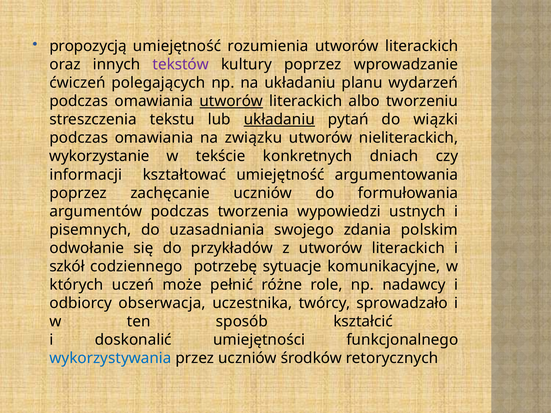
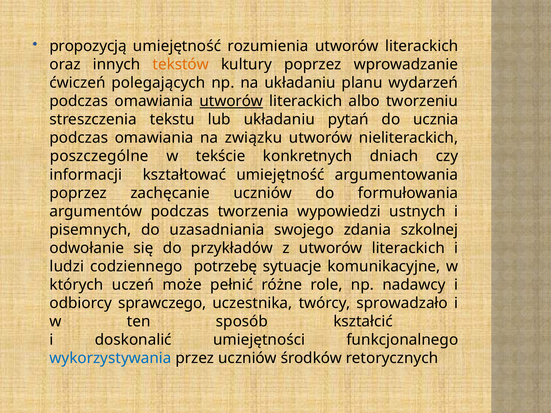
tekstów colour: purple -> orange
układaniu at (279, 120) underline: present -> none
wiązki: wiązki -> ucznia
wykorzystanie: wykorzystanie -> poszczególne
polskim: polskim -> szkolnej
szkół: szkół -> ludzi
obserwacja: obserwacja -> sprawczego
